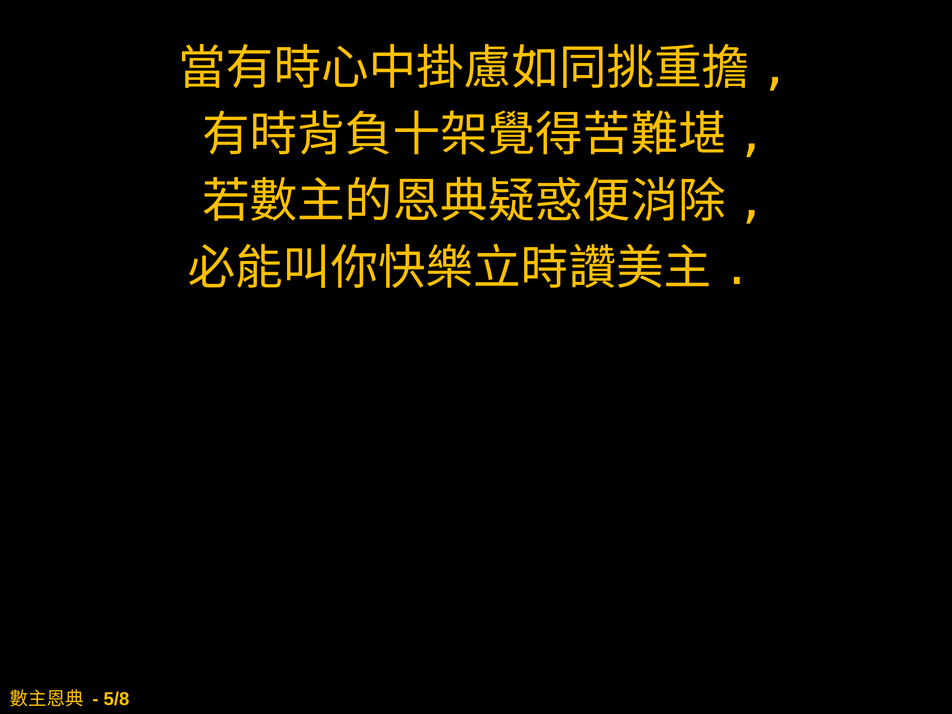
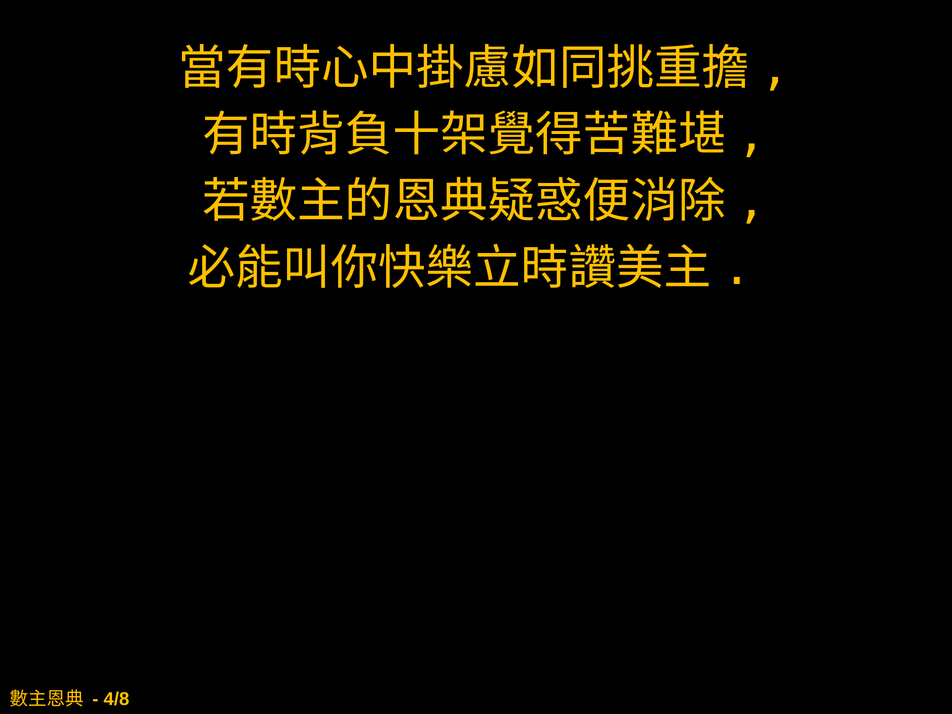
5/8: 5/8 -> 4/8
